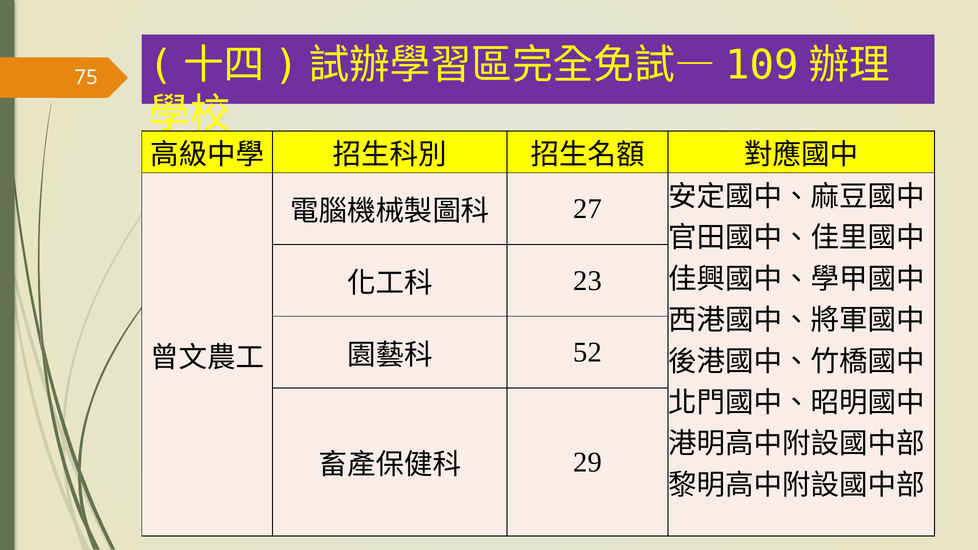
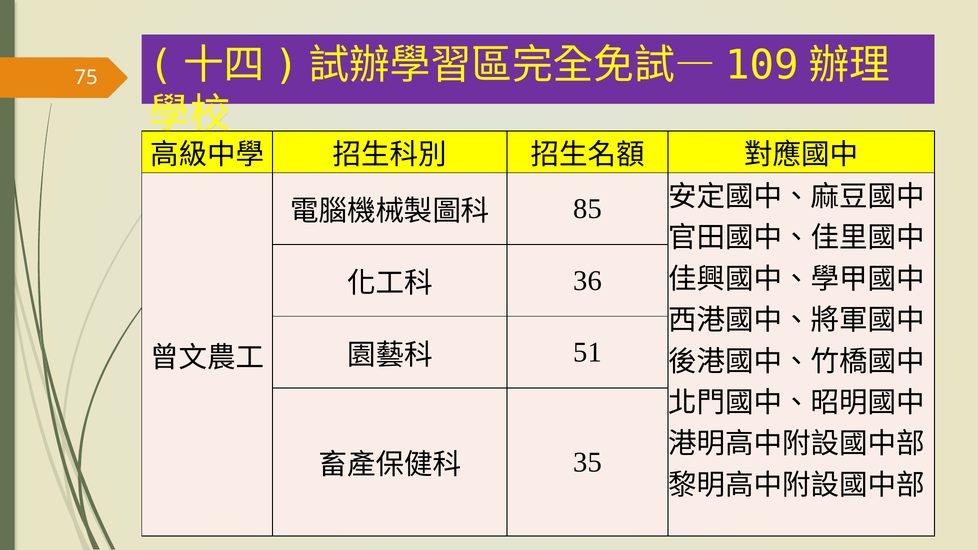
27: 27 -> 85
23: 23 -> 36
52: 52 -> 51
29: 29 -> 35
